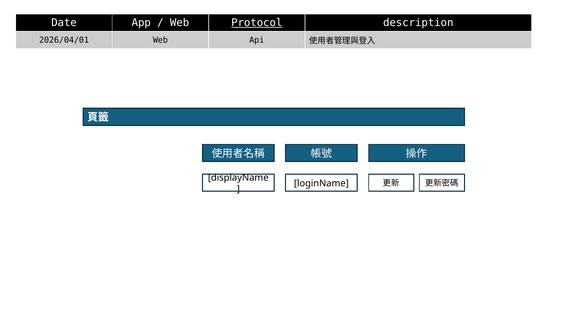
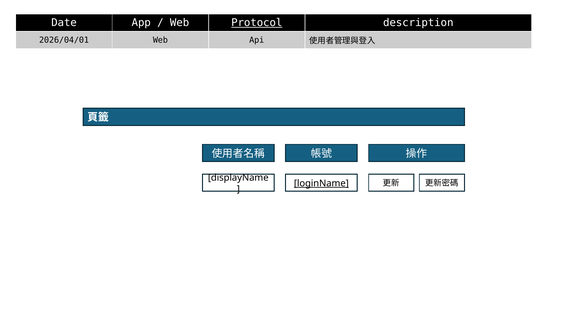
loginName underline: none -> present
